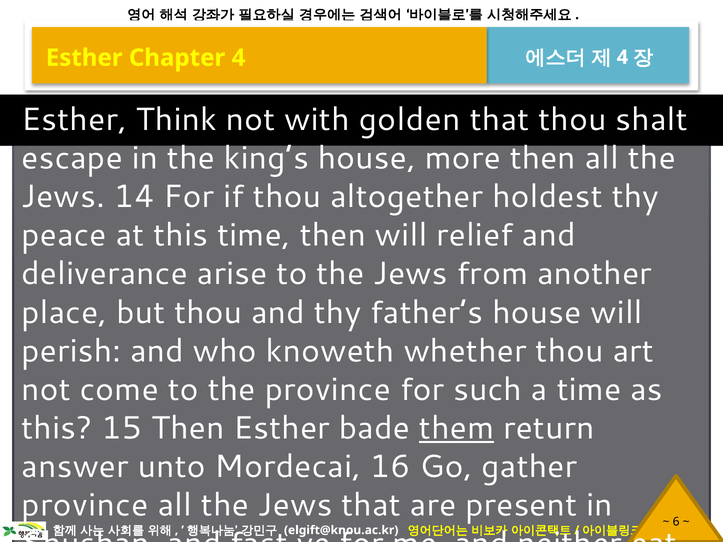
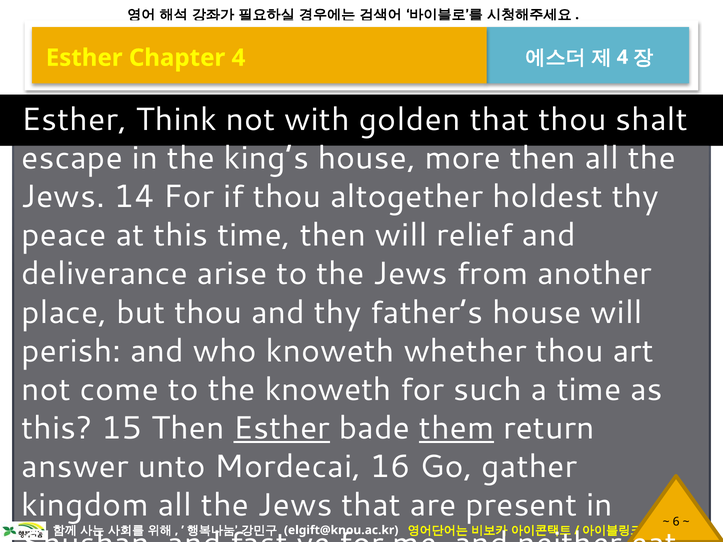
the province: province -> knoweth
Esther at (282, 428) underline: none -> present
province at (85, 505): province -> kingdom
